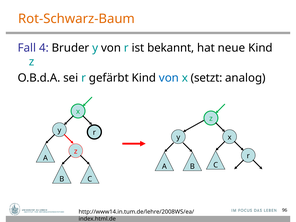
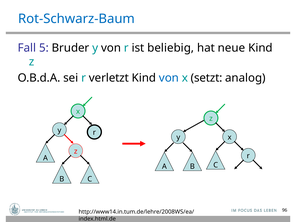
Rot-Schwarz-Baum colour: orange -> blue
4: 4 -> 5
bekannt: bekannt -> beliebig
gefärbt: gefärbt -> verletzt
